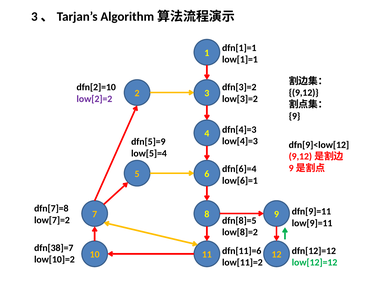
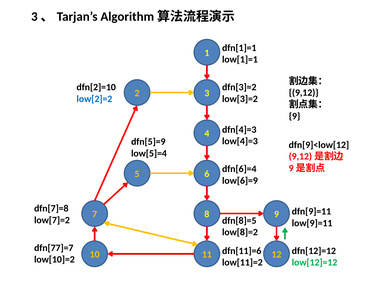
low[2]=2 colour: purple -> blue
low[6]=1: low[6]=1 -> low[6]=9
dfn[38]=7: dfn[38]=7 -> dfn[77]=7
